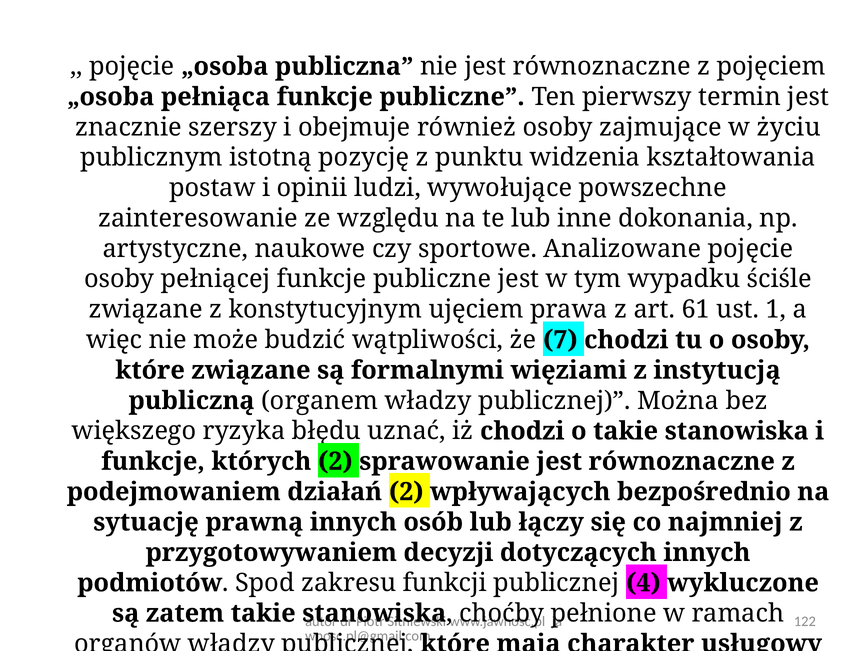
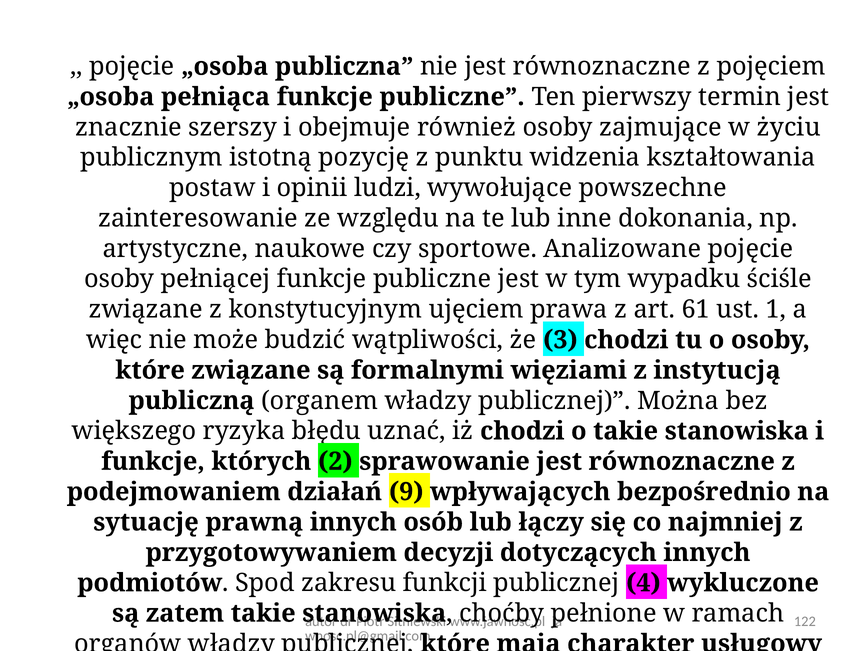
7: 7 -> 3
działań 2: 2 -> 9
